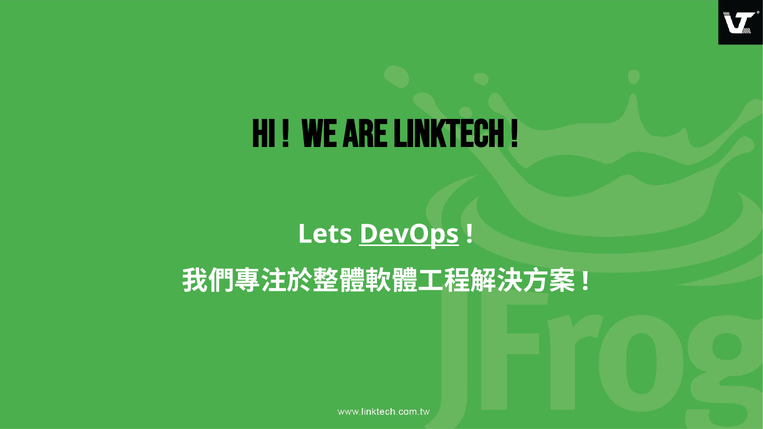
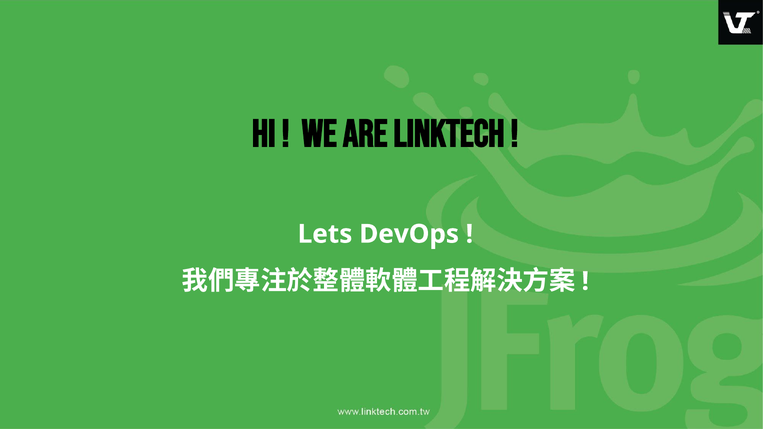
DevOps underline: present -> none
